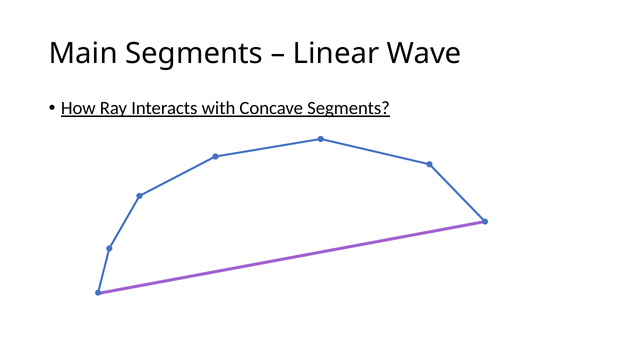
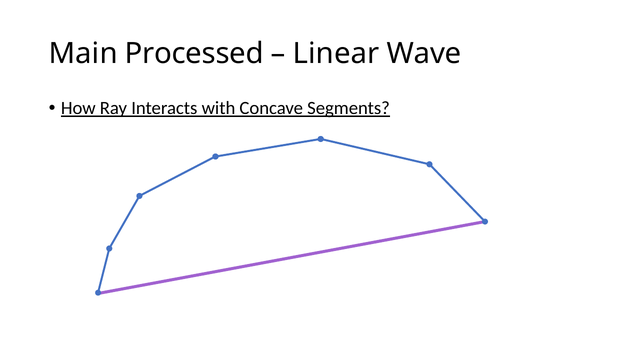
Main Segments: Segments -> Processed
